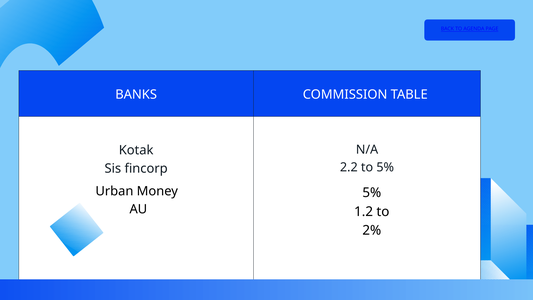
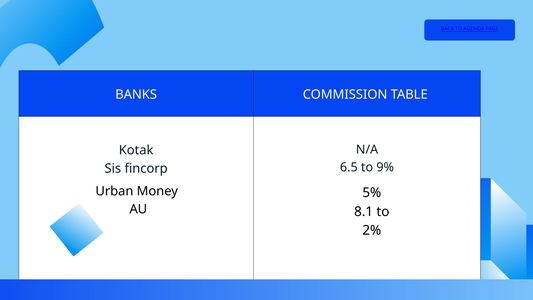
2.2: 2.2 -> 6.5
to 5%: 5% -> 9%
1.2: 1.2 -> 8.1
